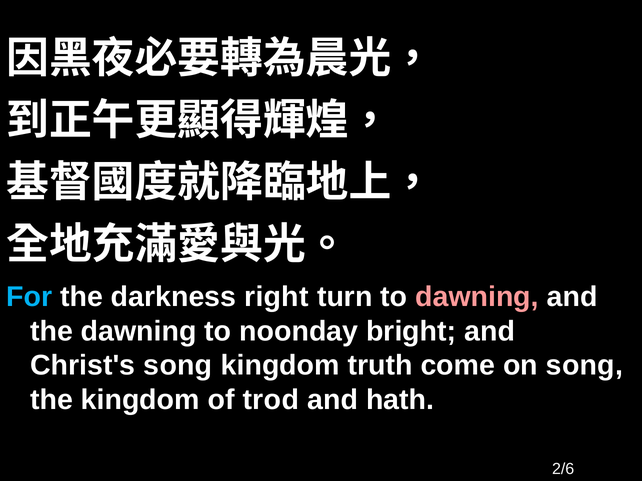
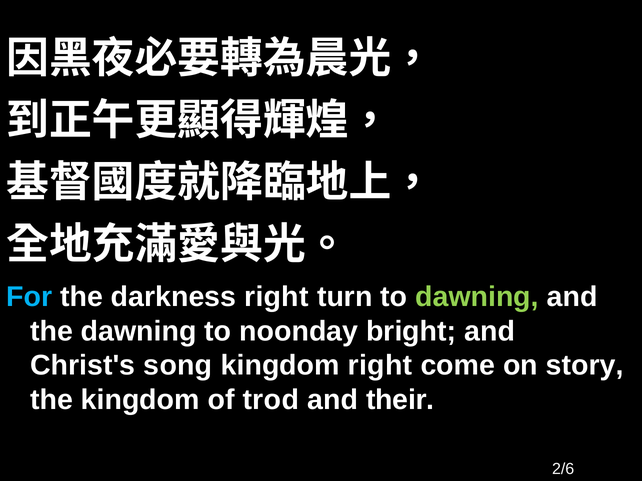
dawning at (477, 297) colour: pink -> light green
kingdom truth: truth -> right
on song: song -> story
hath: hath -> their
